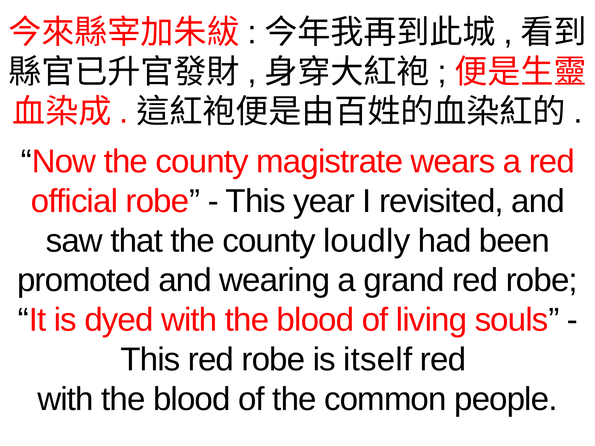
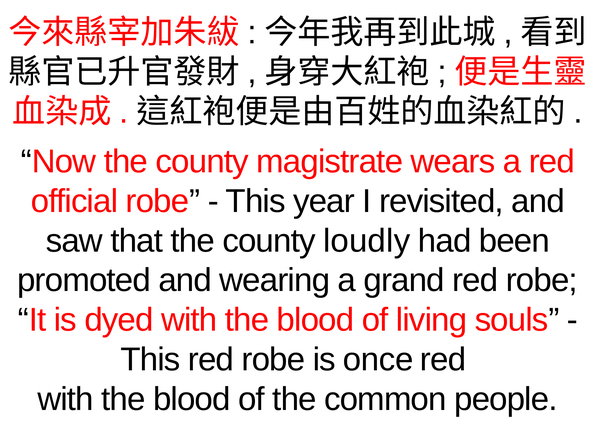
itself: itself -> once
